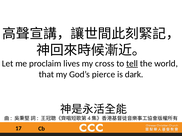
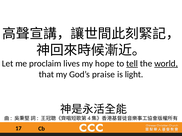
cross: cross -> hope
world underline: none -> present
pierce: pierce -> praise
dark: dark -> light
